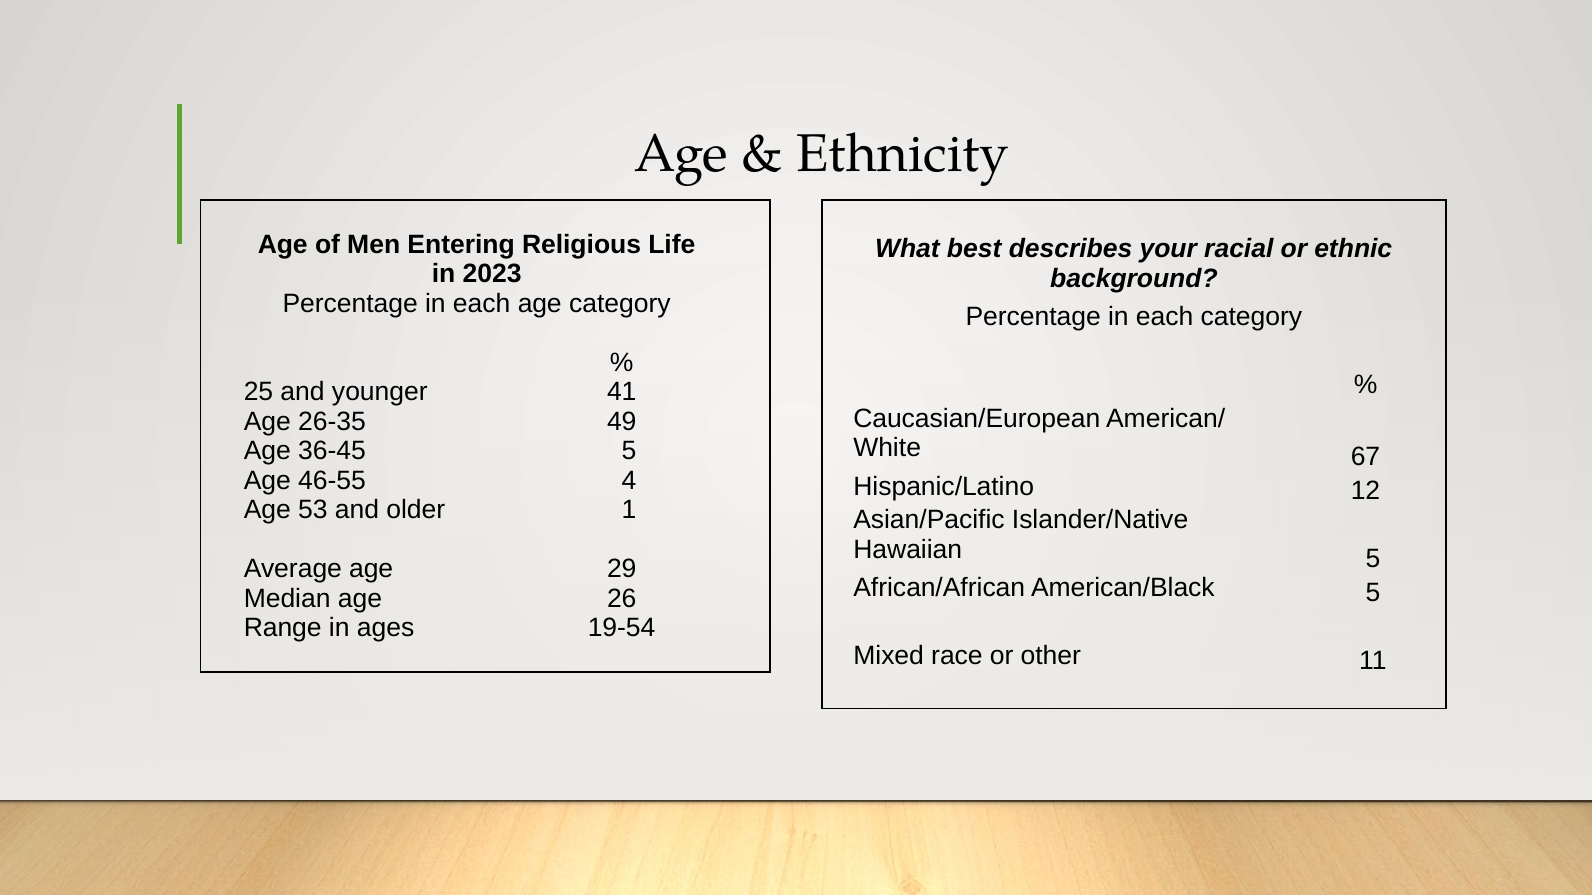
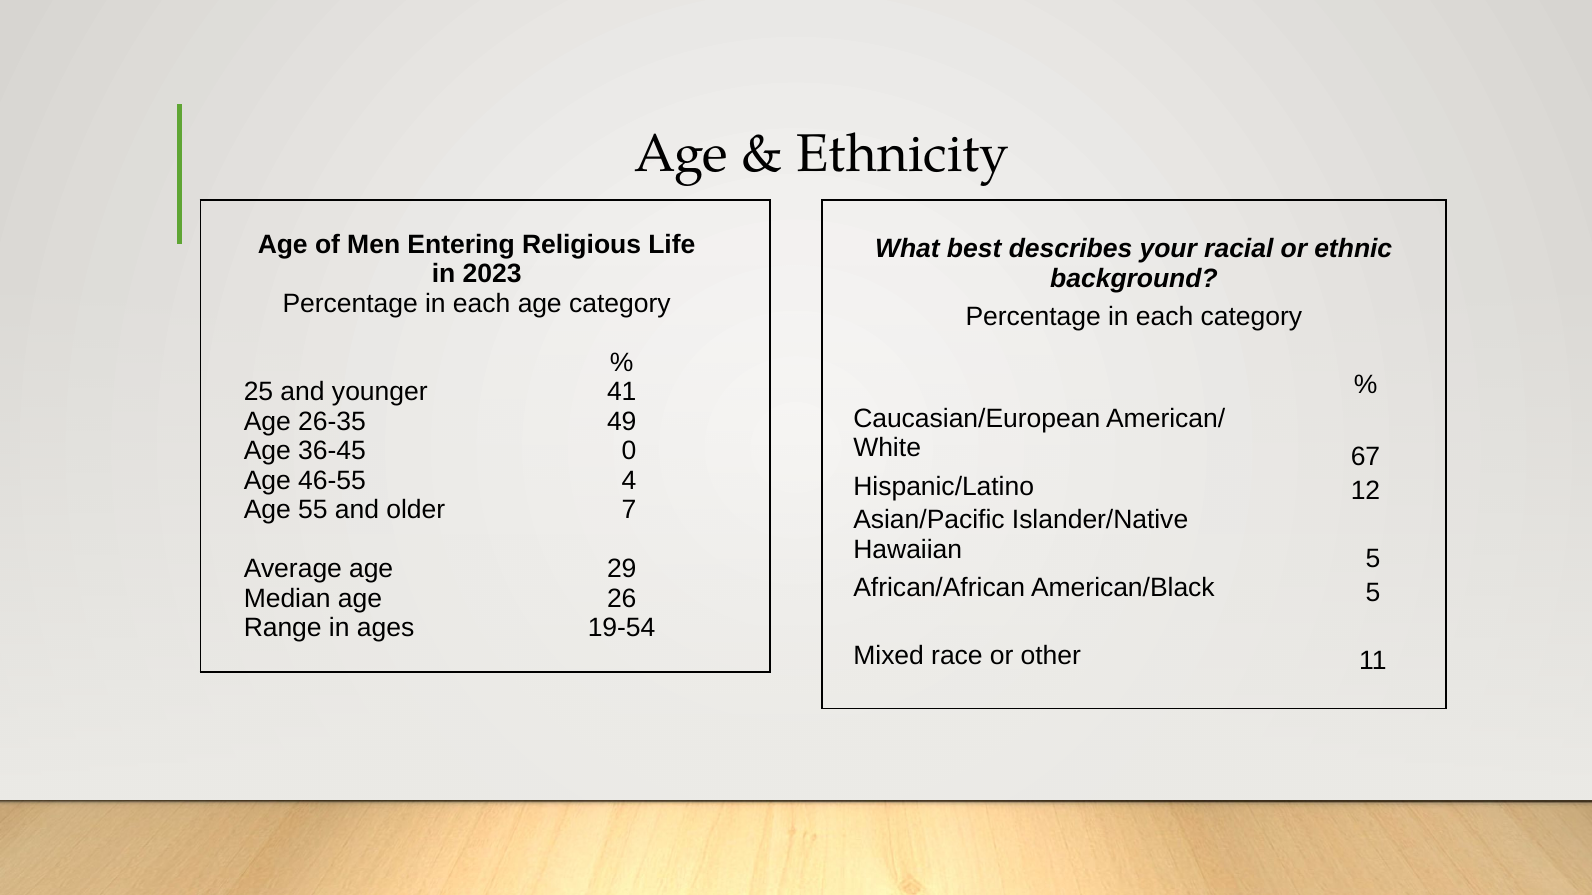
36-45 5: 5 -> 0
53: 53 -> 55
1: 1 -> 7
